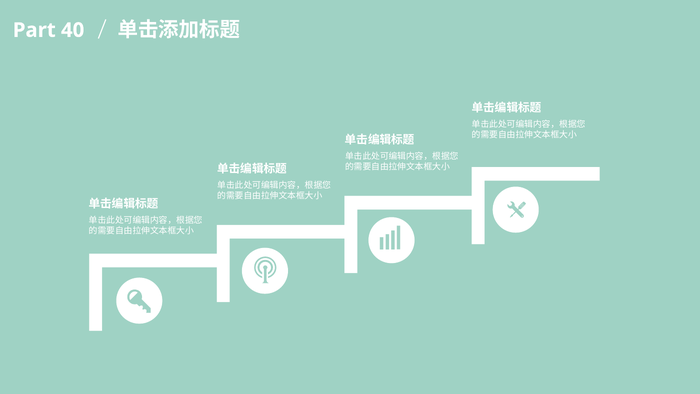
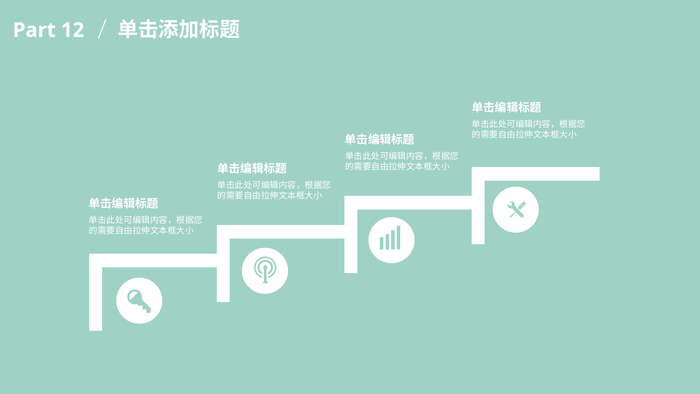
40: 40 -> 12
